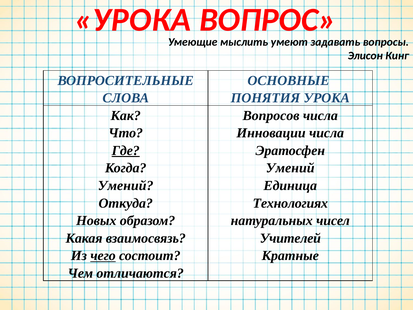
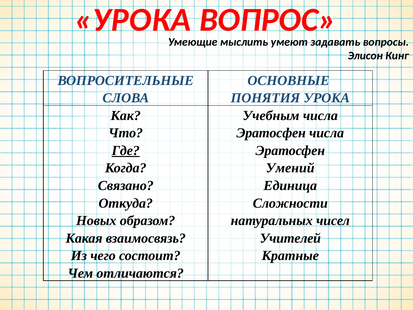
Вопросов: Вопросов -> Учебным
Инновации at (271, 133): Инновации -> Эратосфен
Умений at (126, 185): Умений -> Связано
Технологиях: Технологиях -> Сложности
чего underline: present -> none
